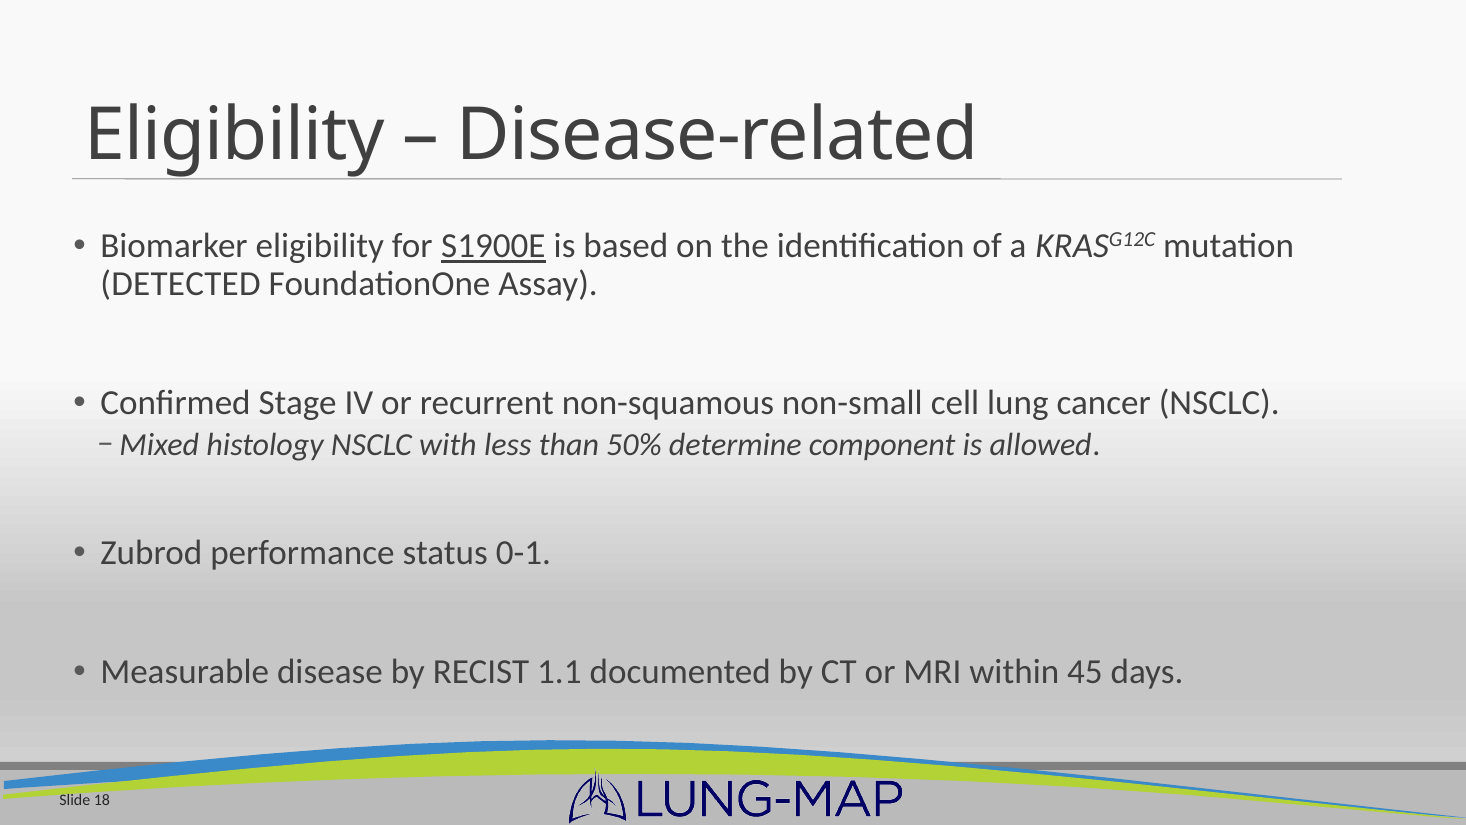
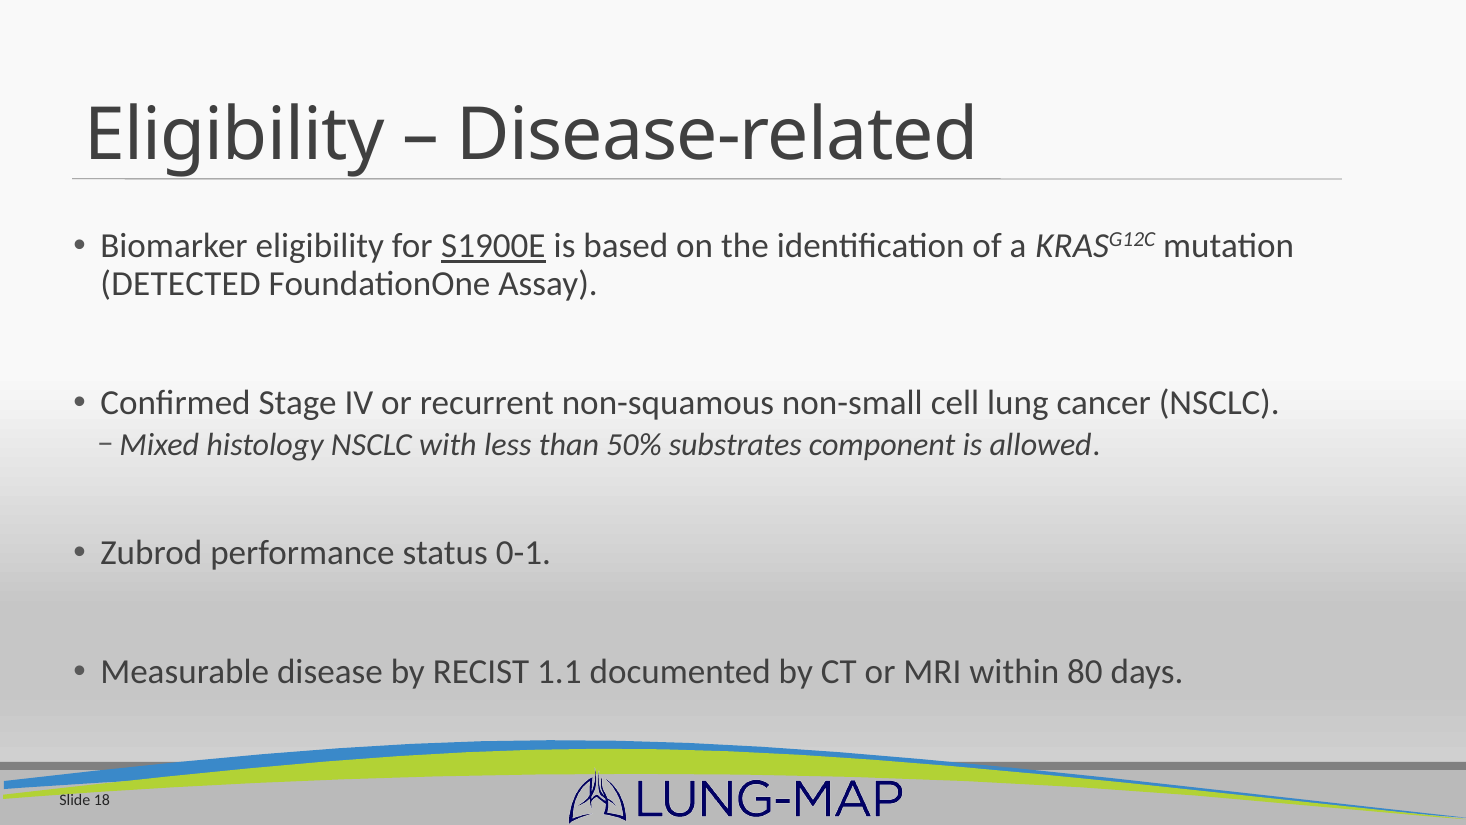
determine: determine -> substrates
45: 45 -> 80
